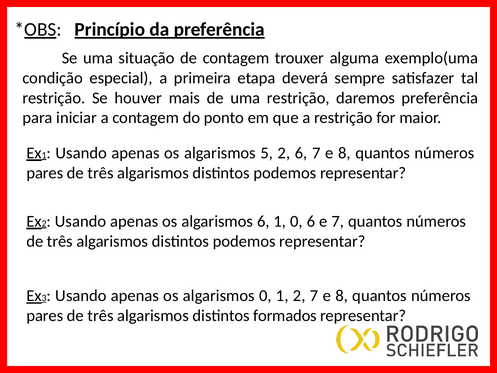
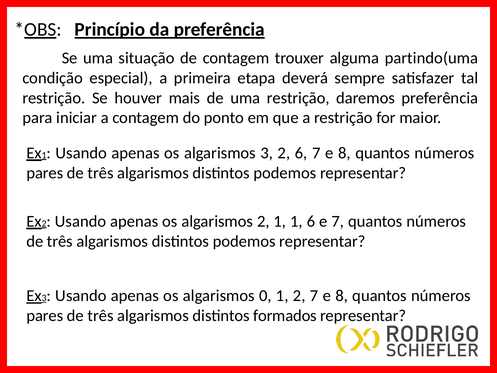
exemplo(uma: exemplo(uma -> partindo(uma
algarismos 5: 5 -> 3
algarismos 6: 6 -> 2
1 0: 0 -> 1
